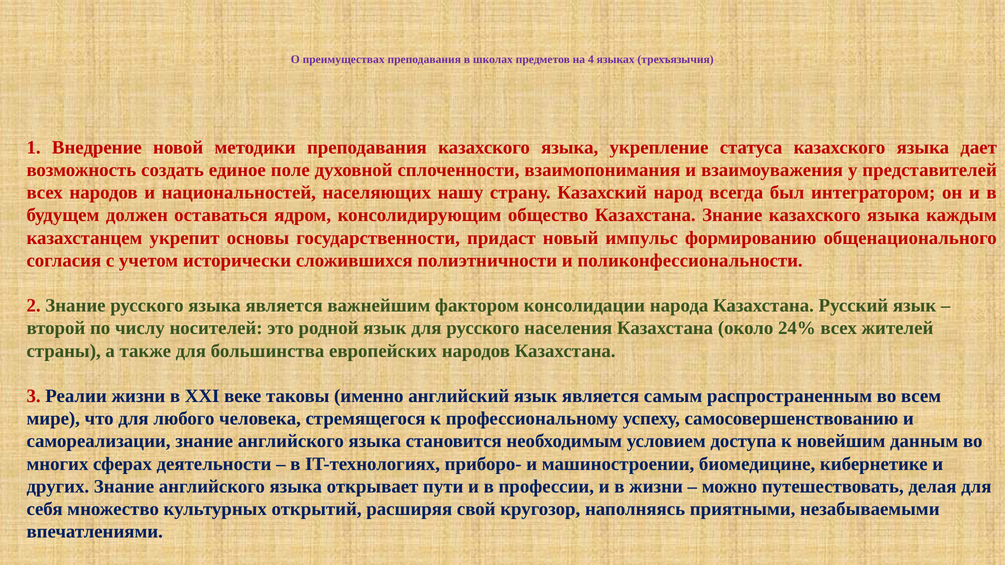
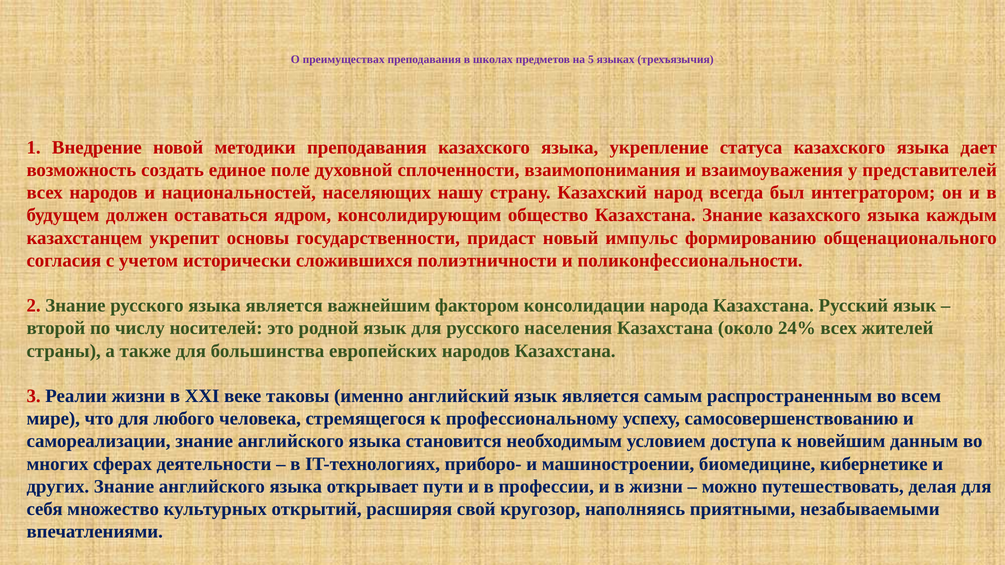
4: 4 -> 5
